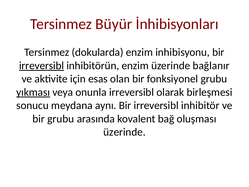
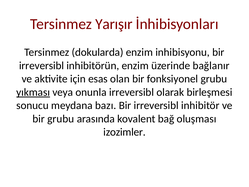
Büyür: Büyür -> Yarışır
irreversibl at (42, 66) underline: present -> none
aynı: aynı -> bazı
üzerinde at (124, 132): üzerinde -> izozimler
